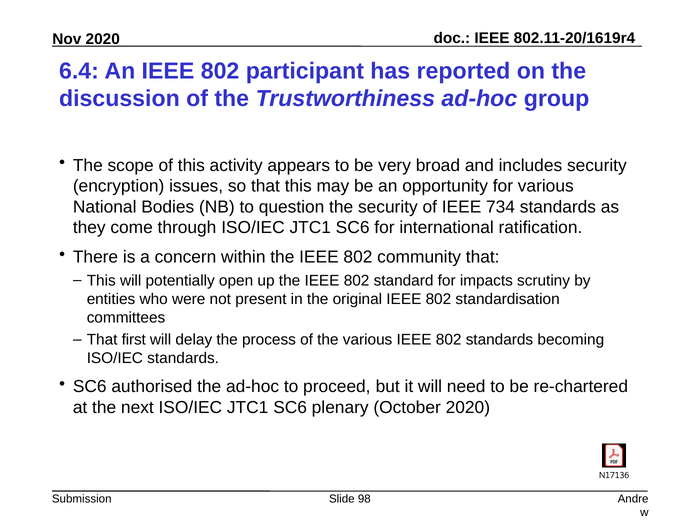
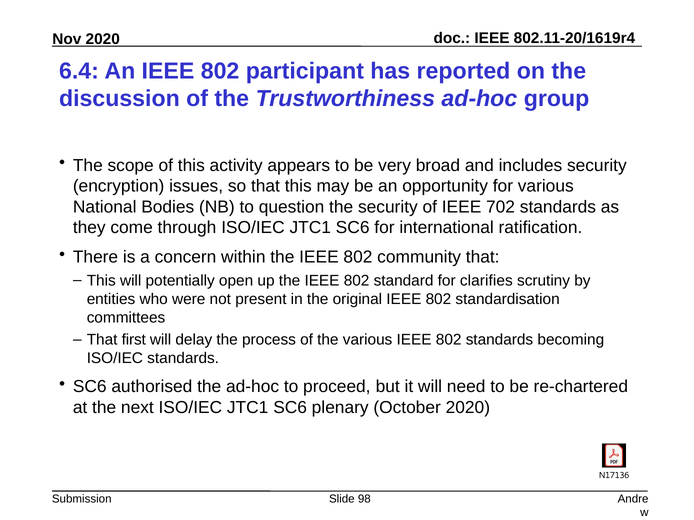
734: 734 -> 702
impacts: impacts -> clarifies
